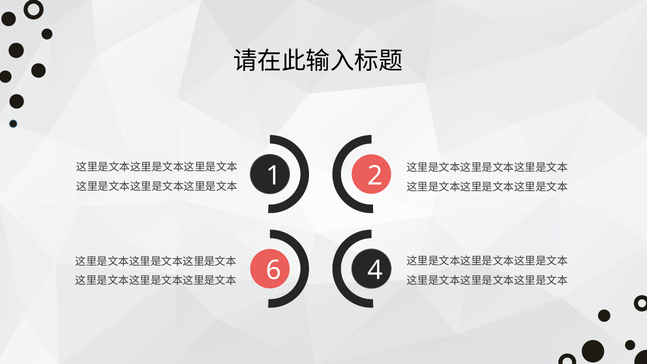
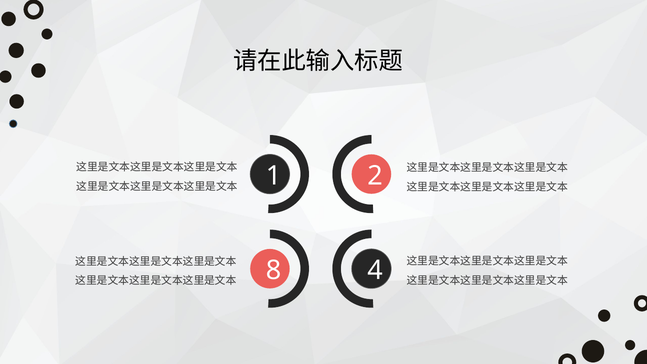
6: 6 -> 8
